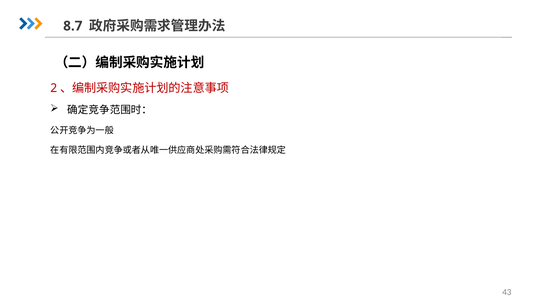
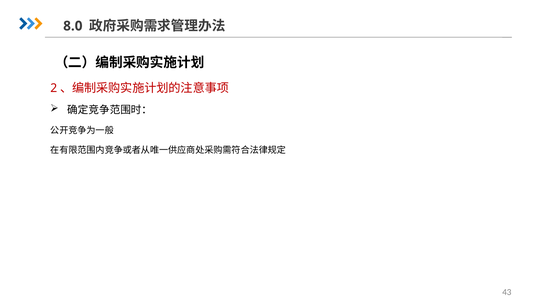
8.7: 8.7 -> 8.0
